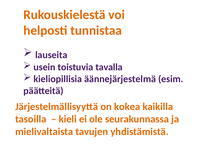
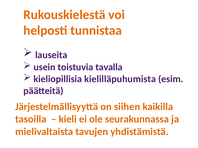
äännejärjestelmä: äännejärjestelmä -> kielilläpuhumista
kokea: kokea -> siihen
